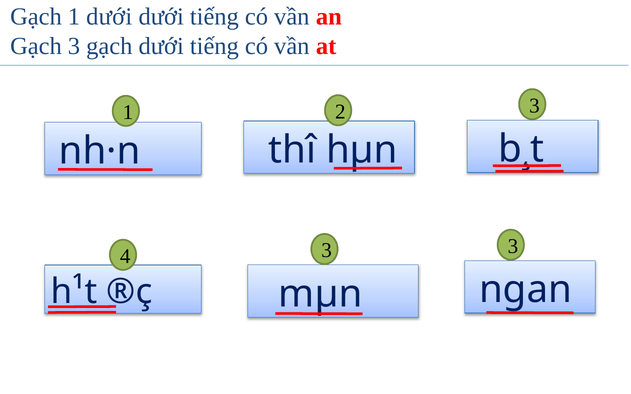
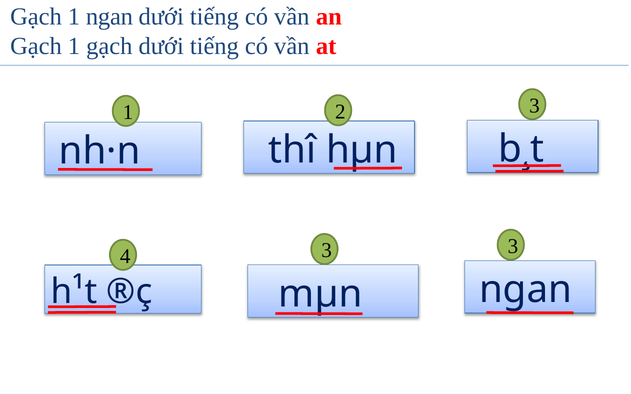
1 dưới: dưới -> ngan
3 at (74, 46): 3 -> 1
